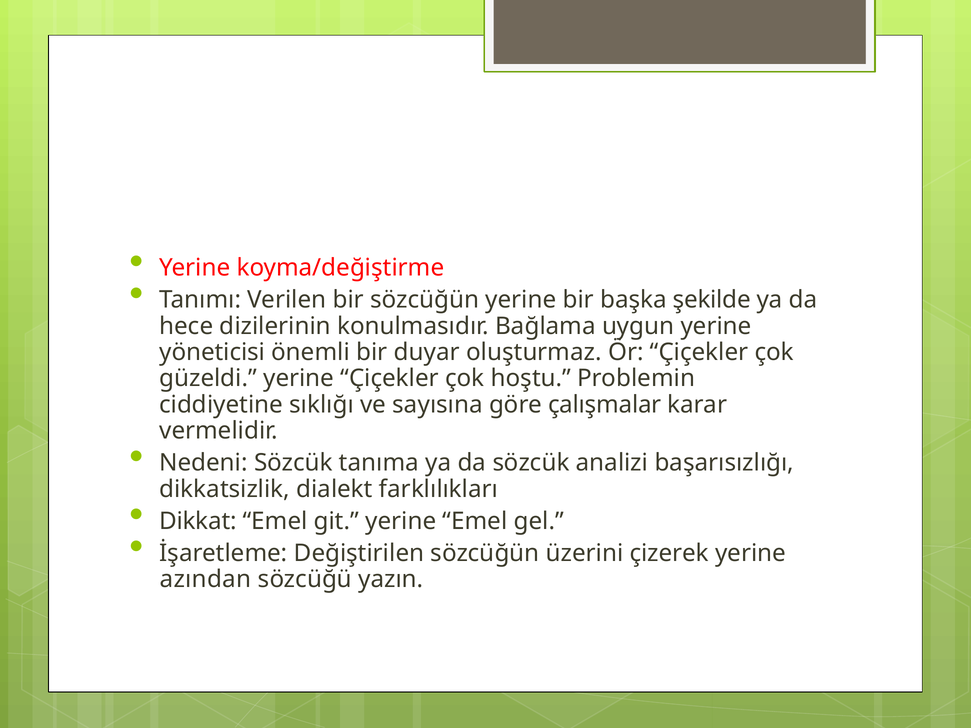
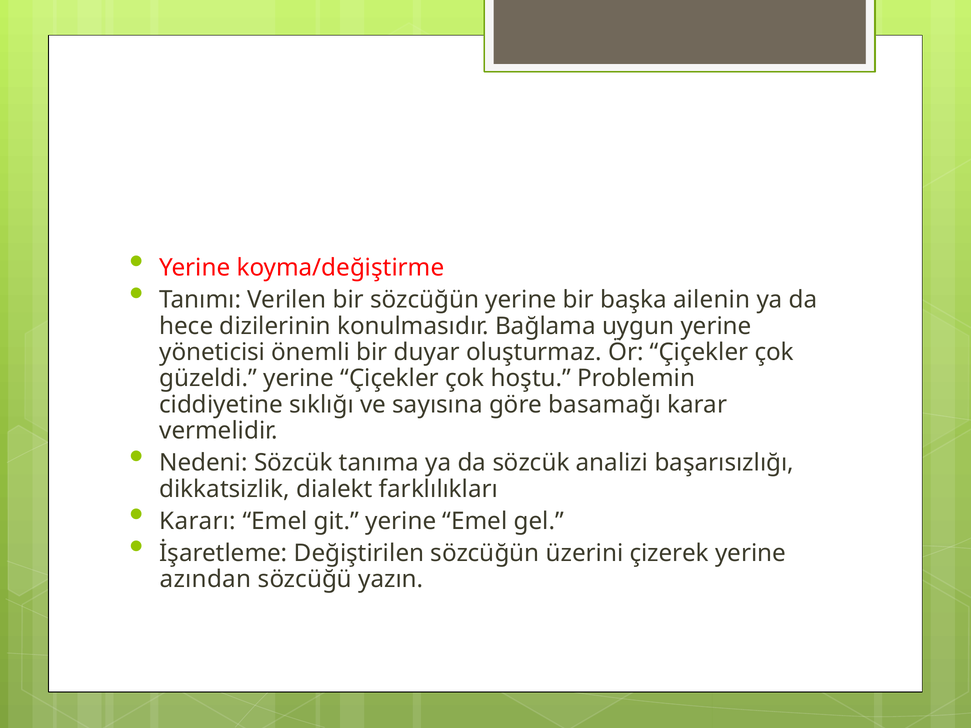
şekilde: şekilde -> ailenin
çalışmalar: çalışmalar -> basamağı
Dikkat: Dikkat -> Kararı
